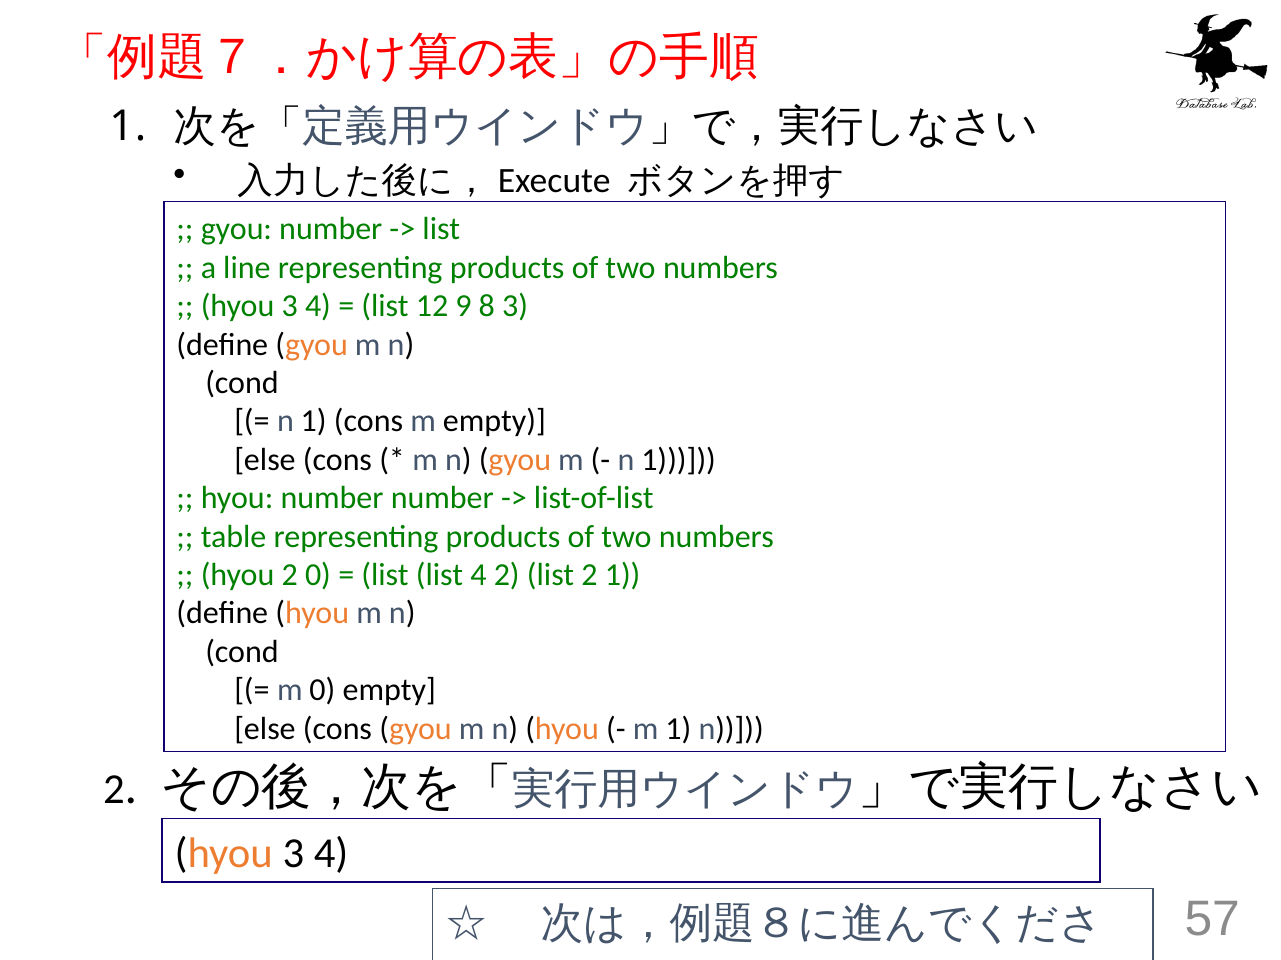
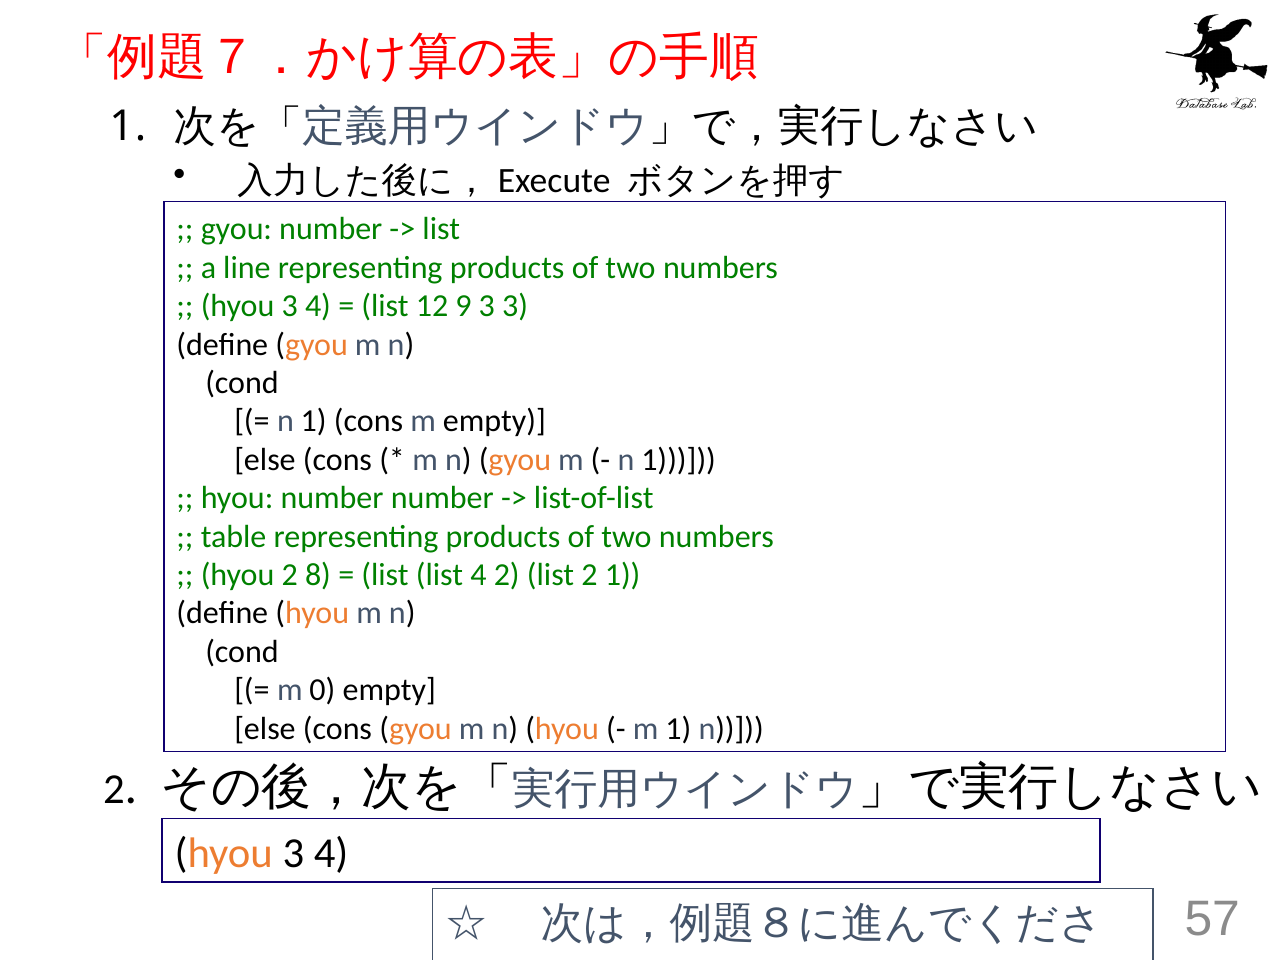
9 8: 8 -> 3
2 0: 0 -> 8
